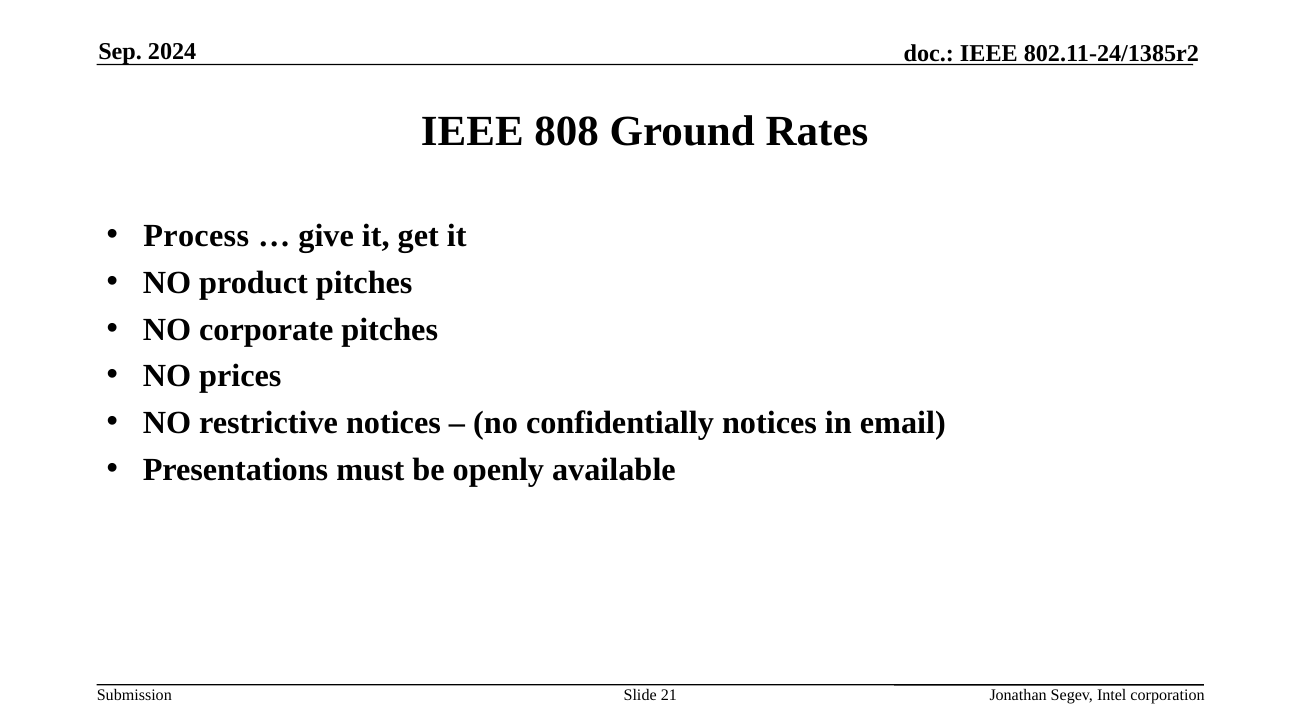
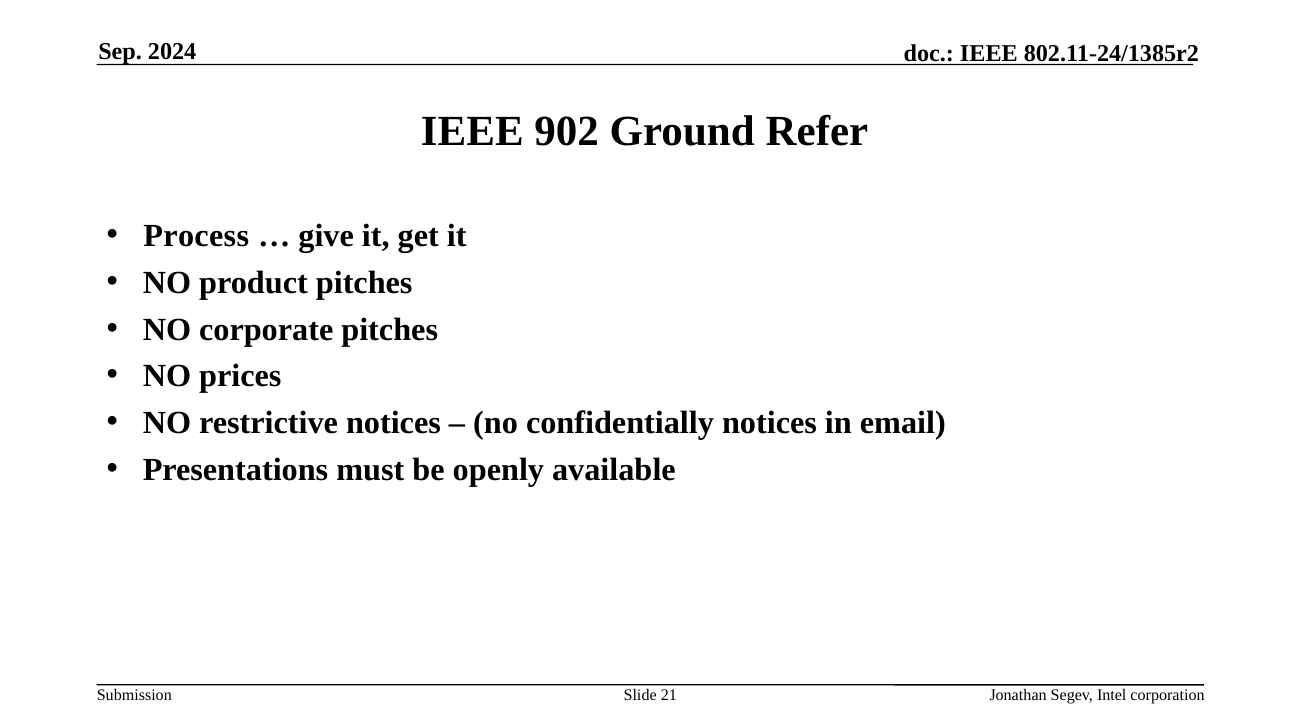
808: 808 -> 902
Rates: Rates -> Refer
